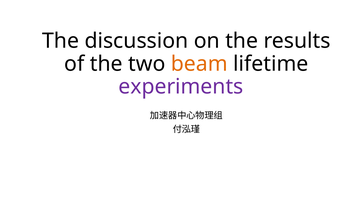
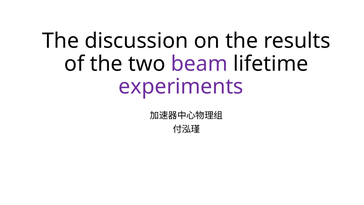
beam colour: orange -> purple
